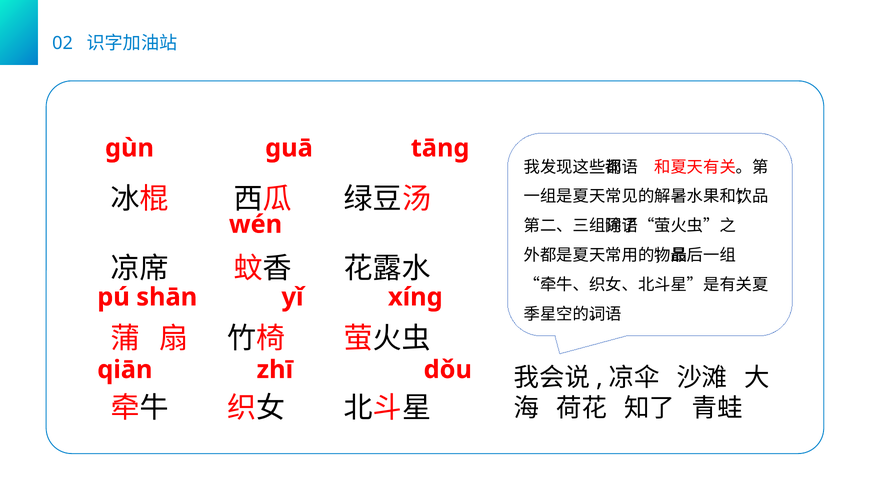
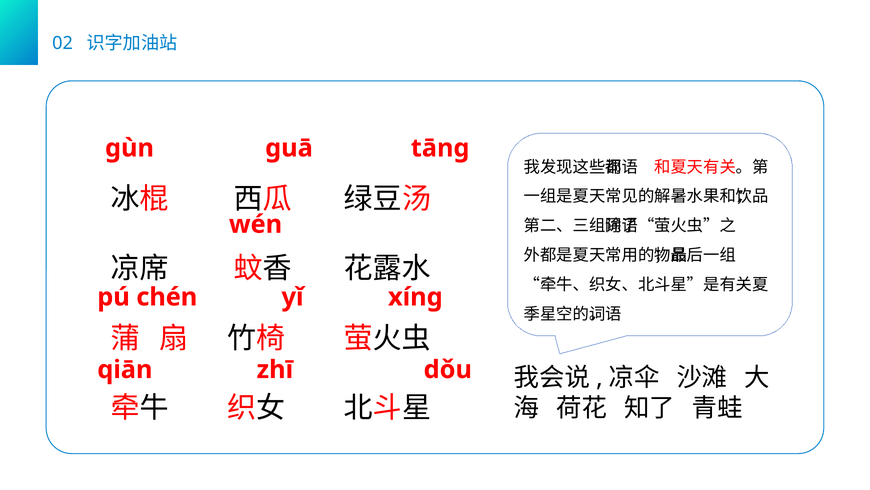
shān: shān -> chén
